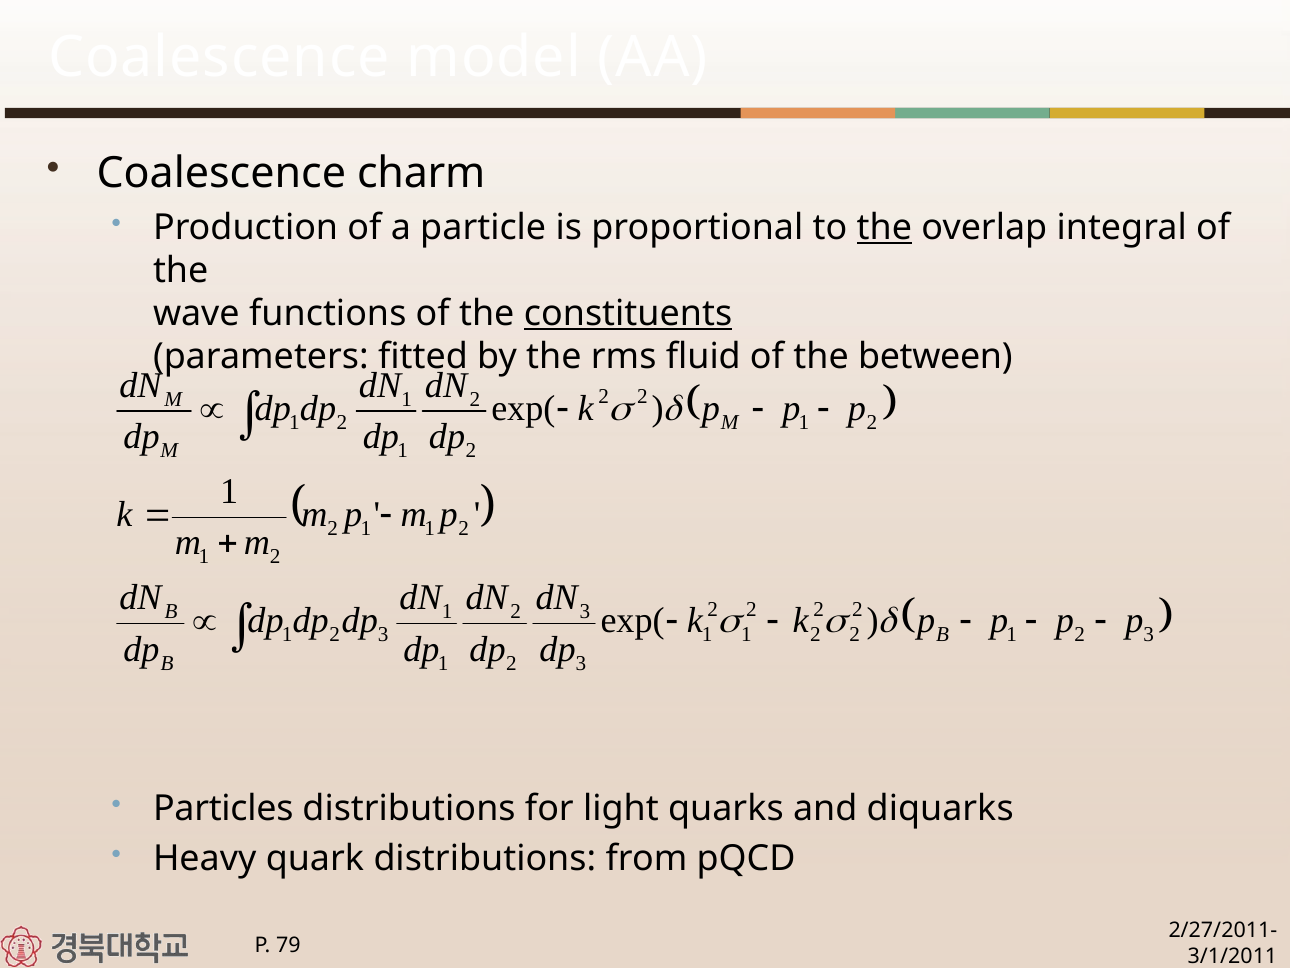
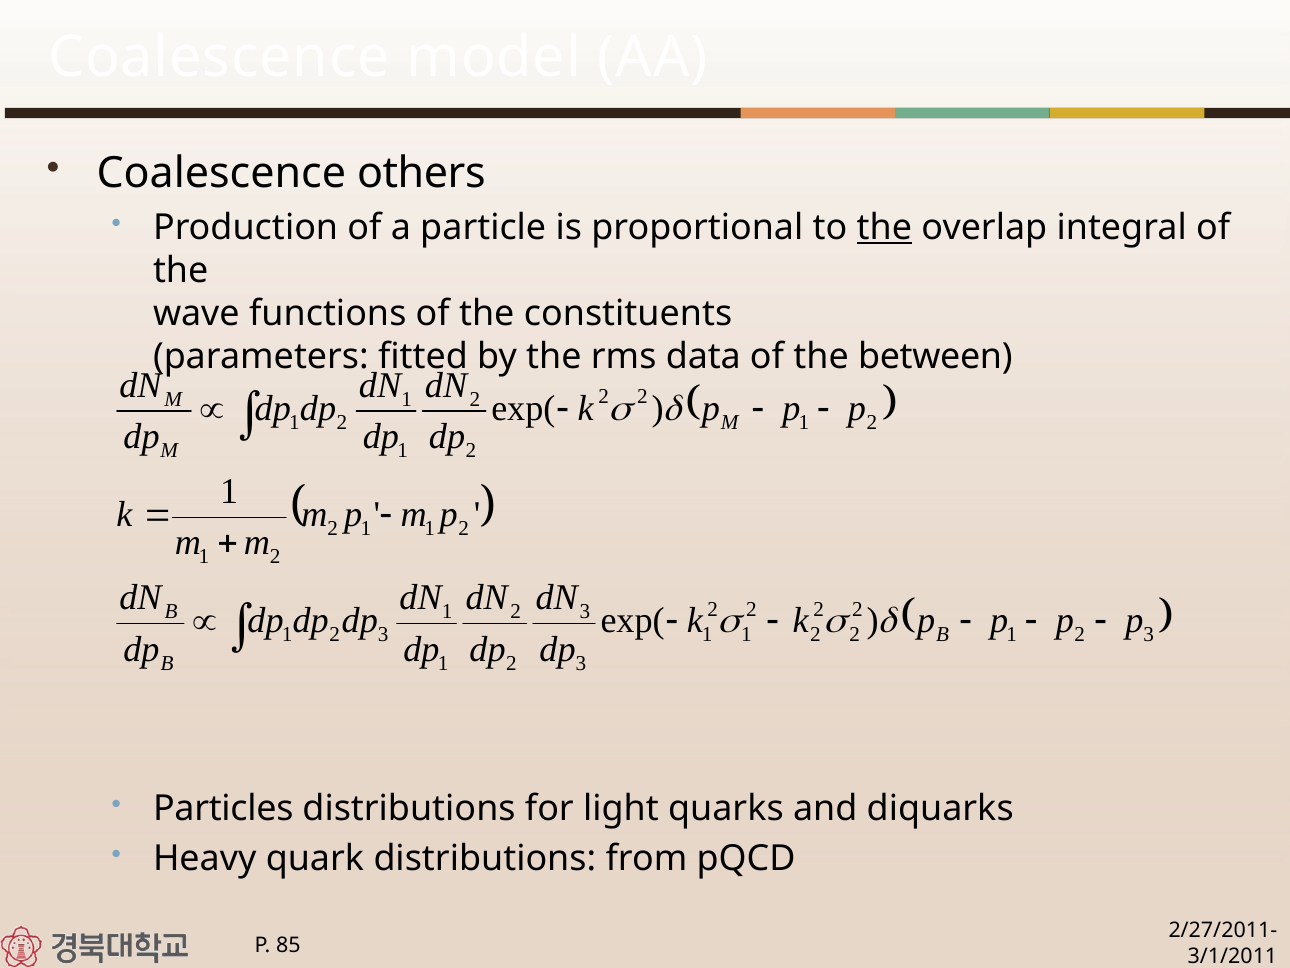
charm: charm -> others
constituents underline: present -> none
fluid: fluid -> data
79: 79 -> 85
